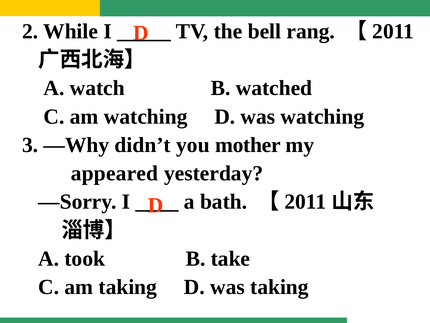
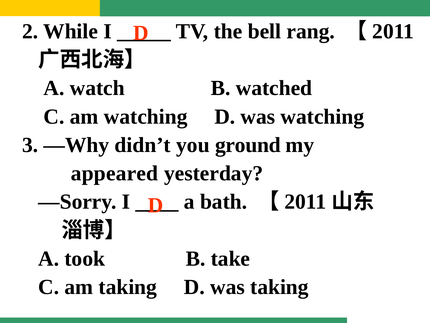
mother: mother -> ground
